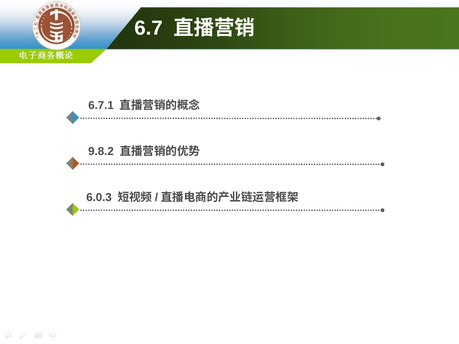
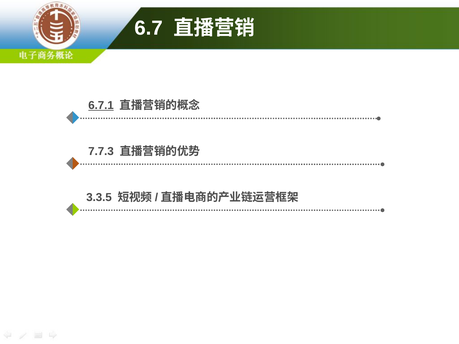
6.7.1 underline: none -> present
9.8.2: 9.8.2 -> 7.7.3
6.0.3: 6.0.3 -> 3.3.5
